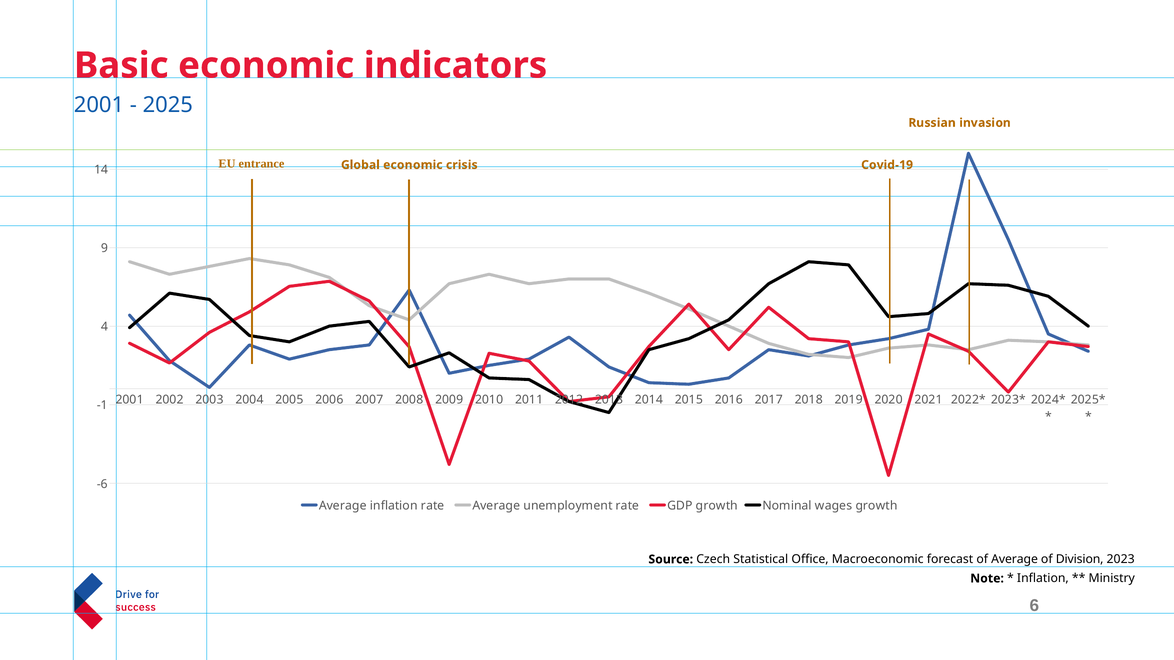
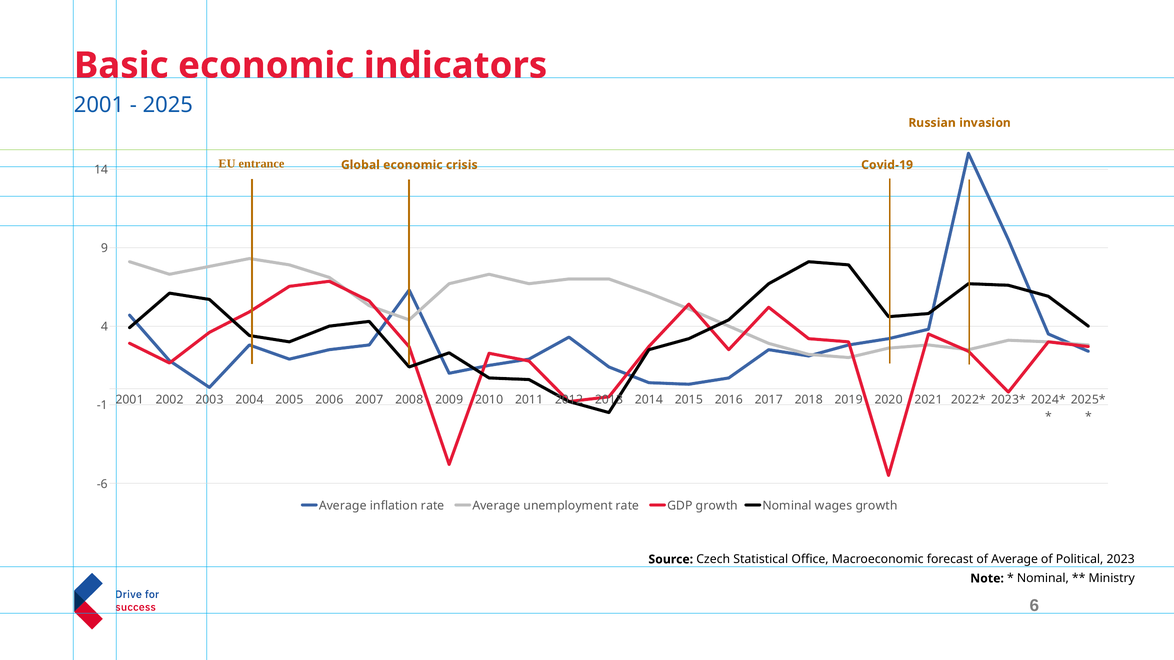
Division: Division -> Political
Inflation at (1043, 579): Inflation -> Nominal
